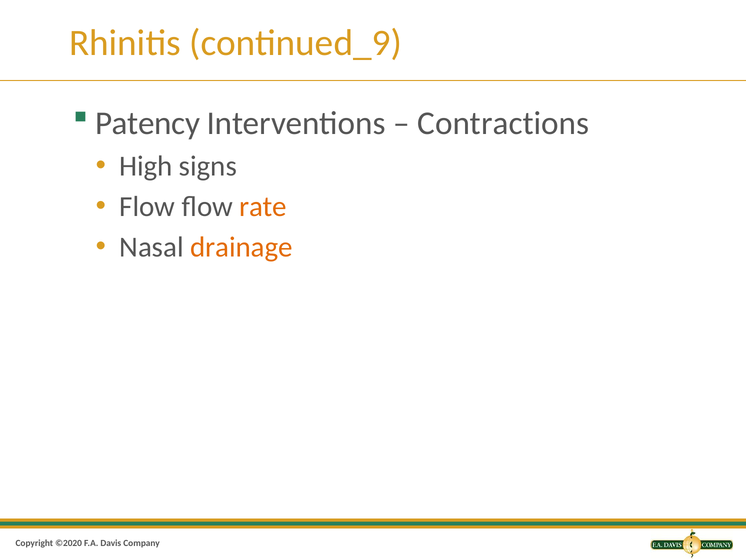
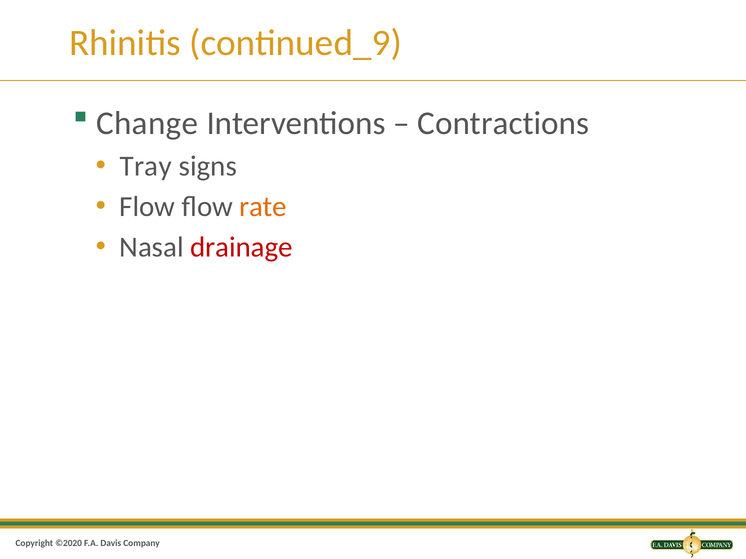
Patency: Patency -> Change
High: High -> Tray
drainage colour: orange -> red
